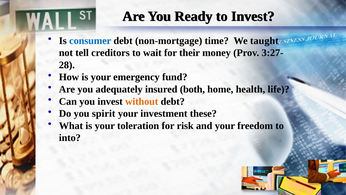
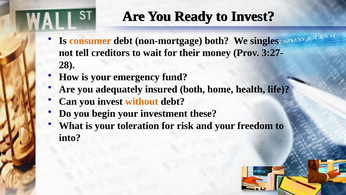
consumer colour: blue -> orange
non-mortgage time: time -> both
taught: taught -> singles
spirit: spirit -> begin
